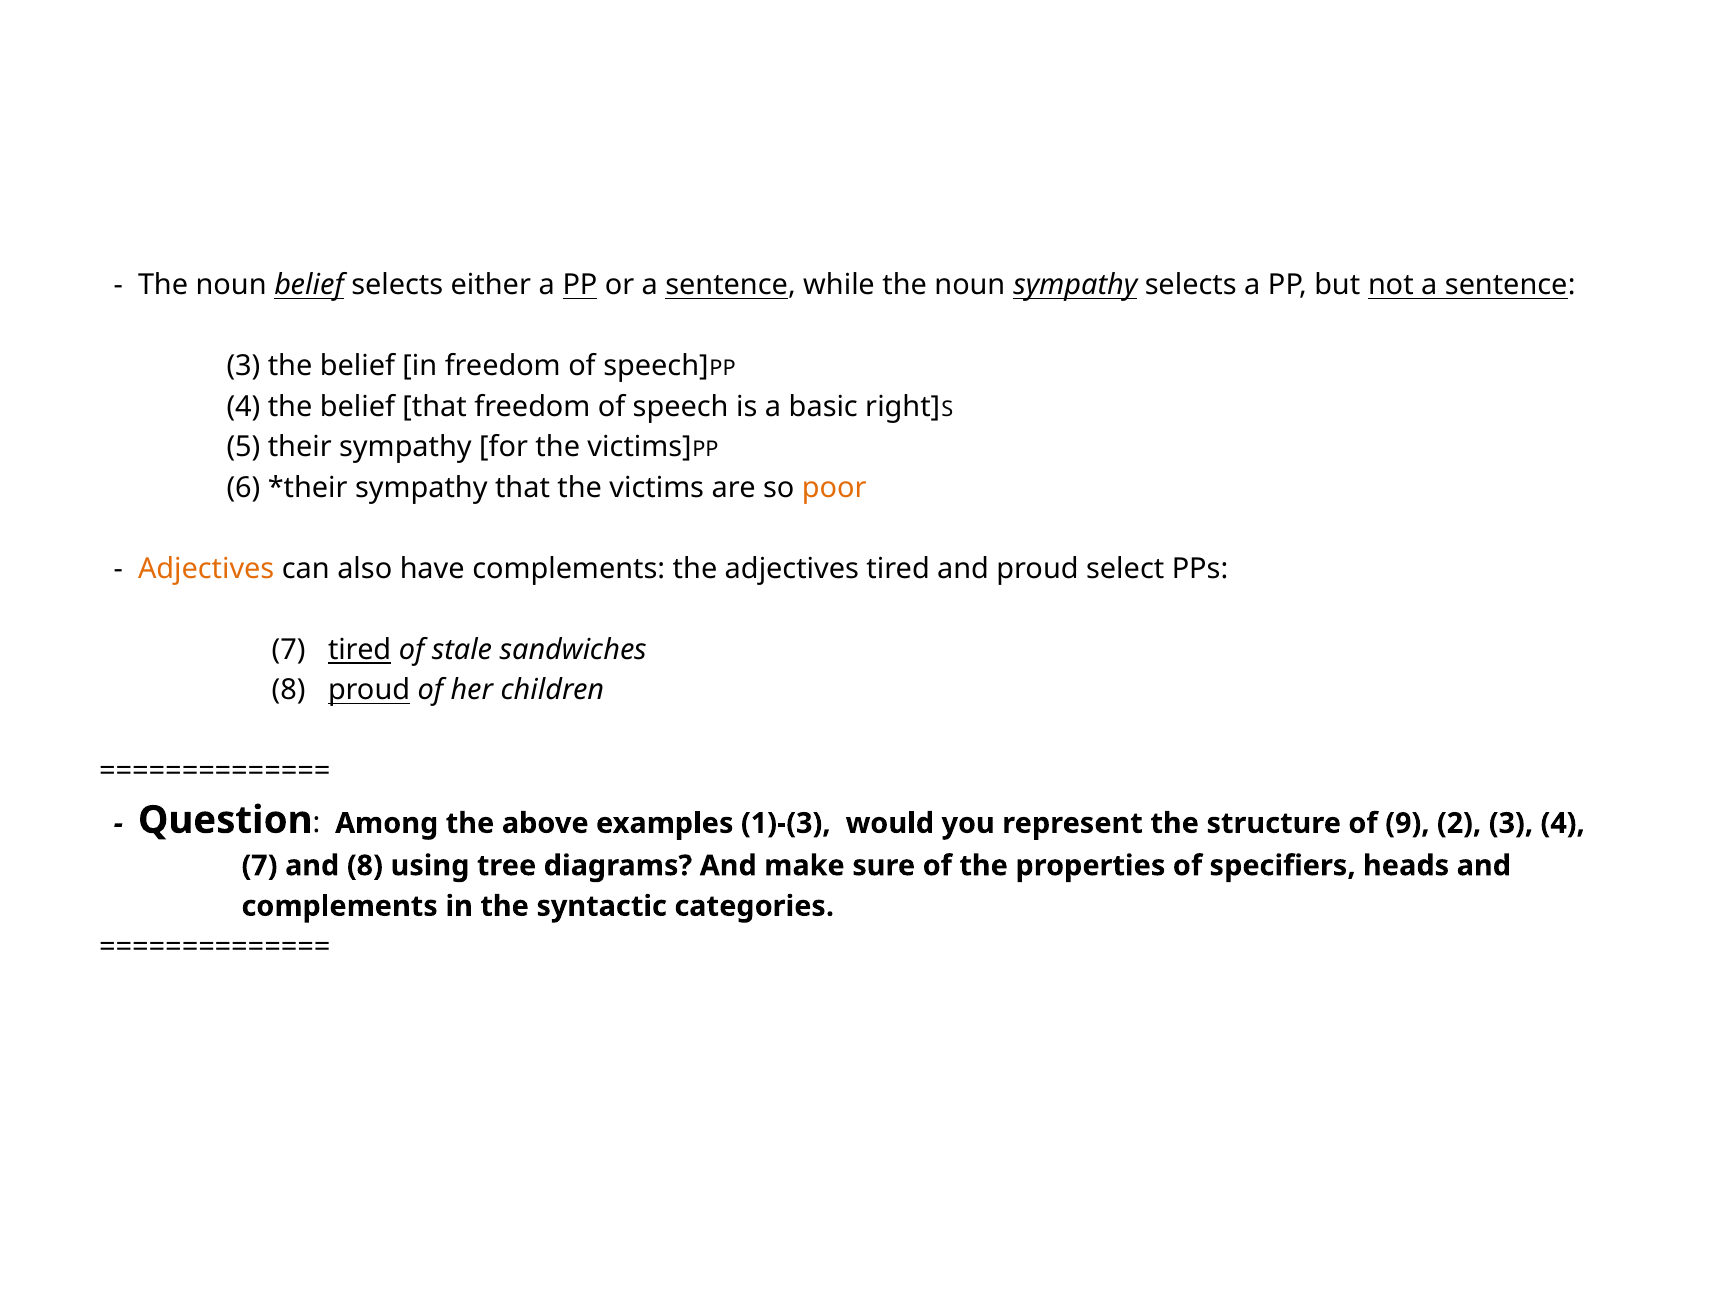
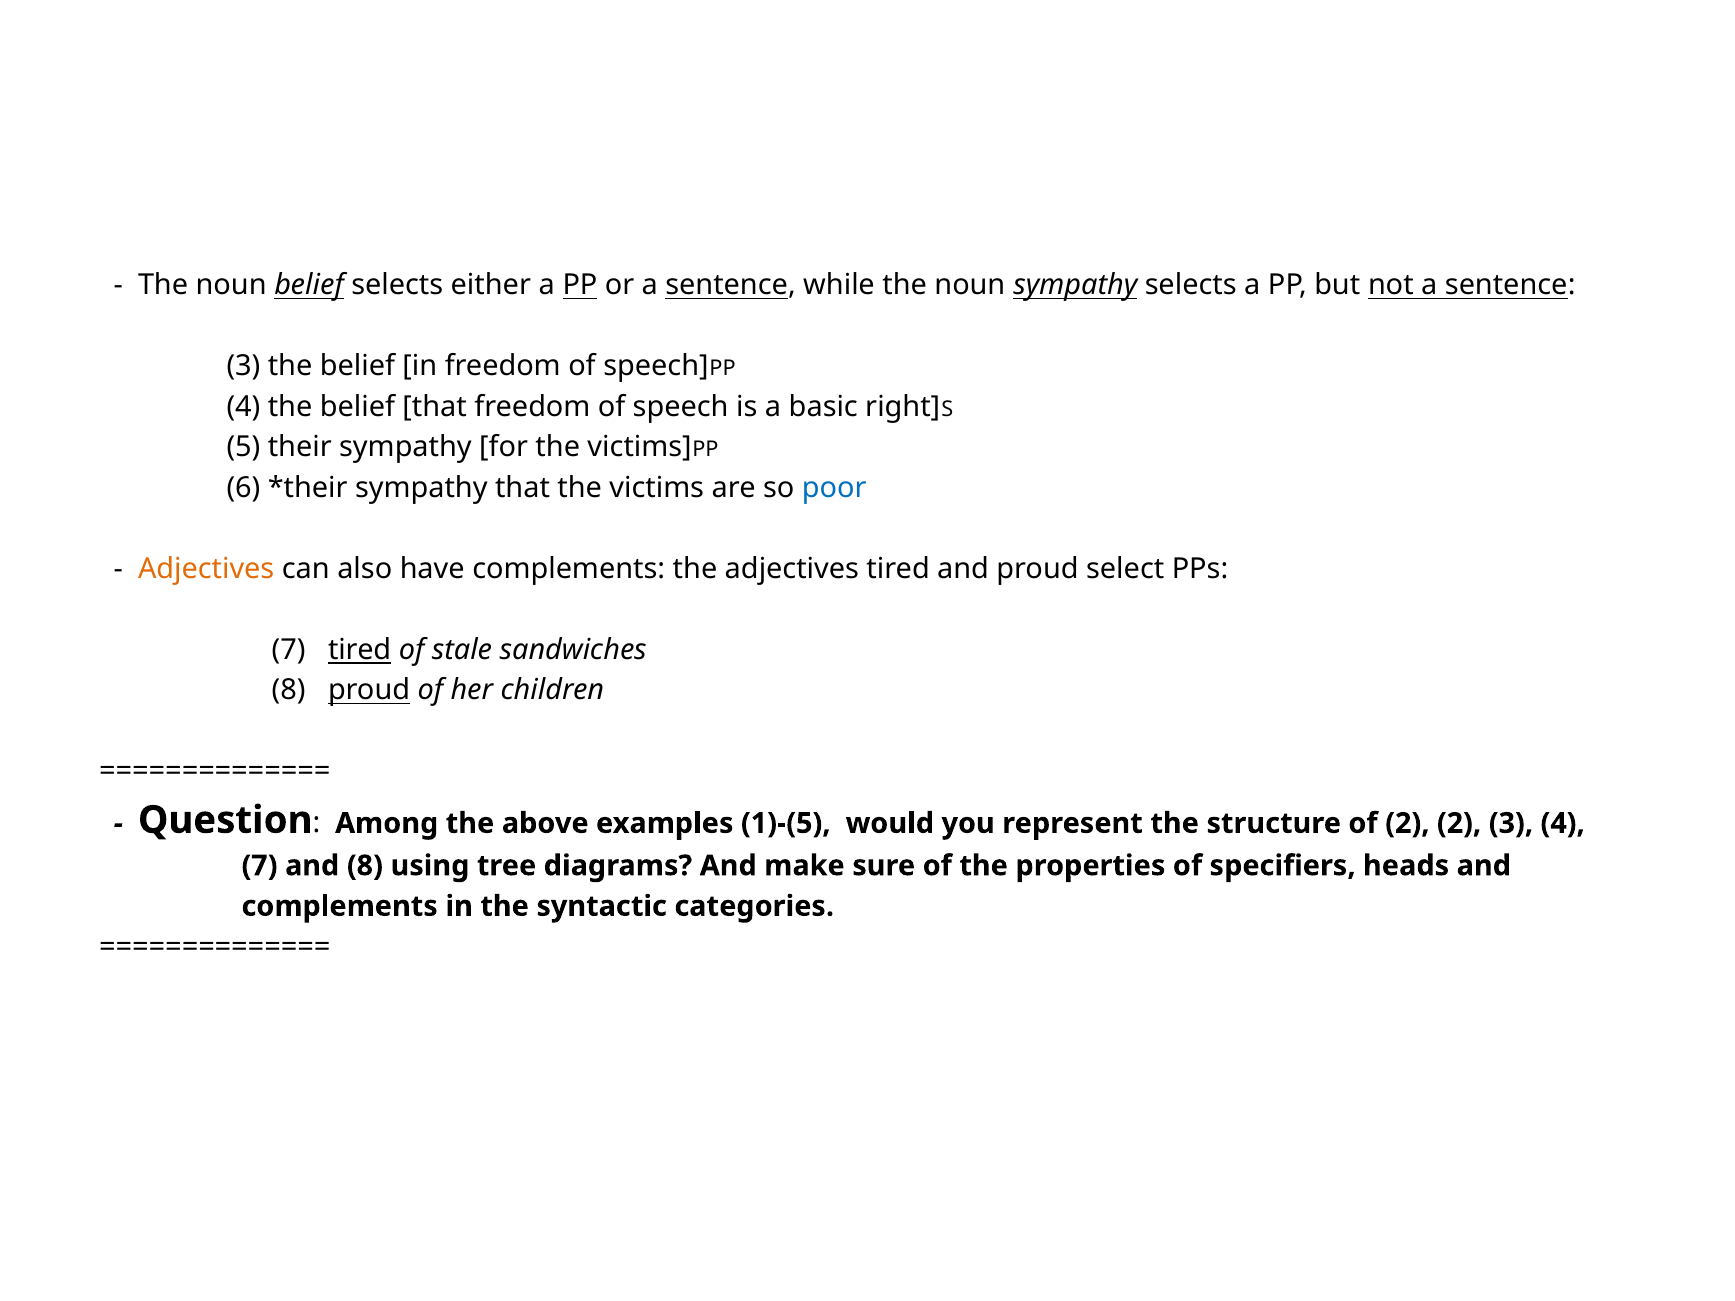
poor colour: orange -> blue
1)-(3: 1)-(3 -> 1)-(5
of 9: 9 -> 2
